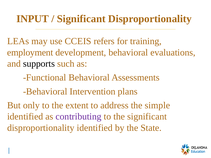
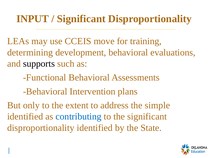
refers: refers -> move
employment: employment -> determining
contributing colour: purple -> blue
